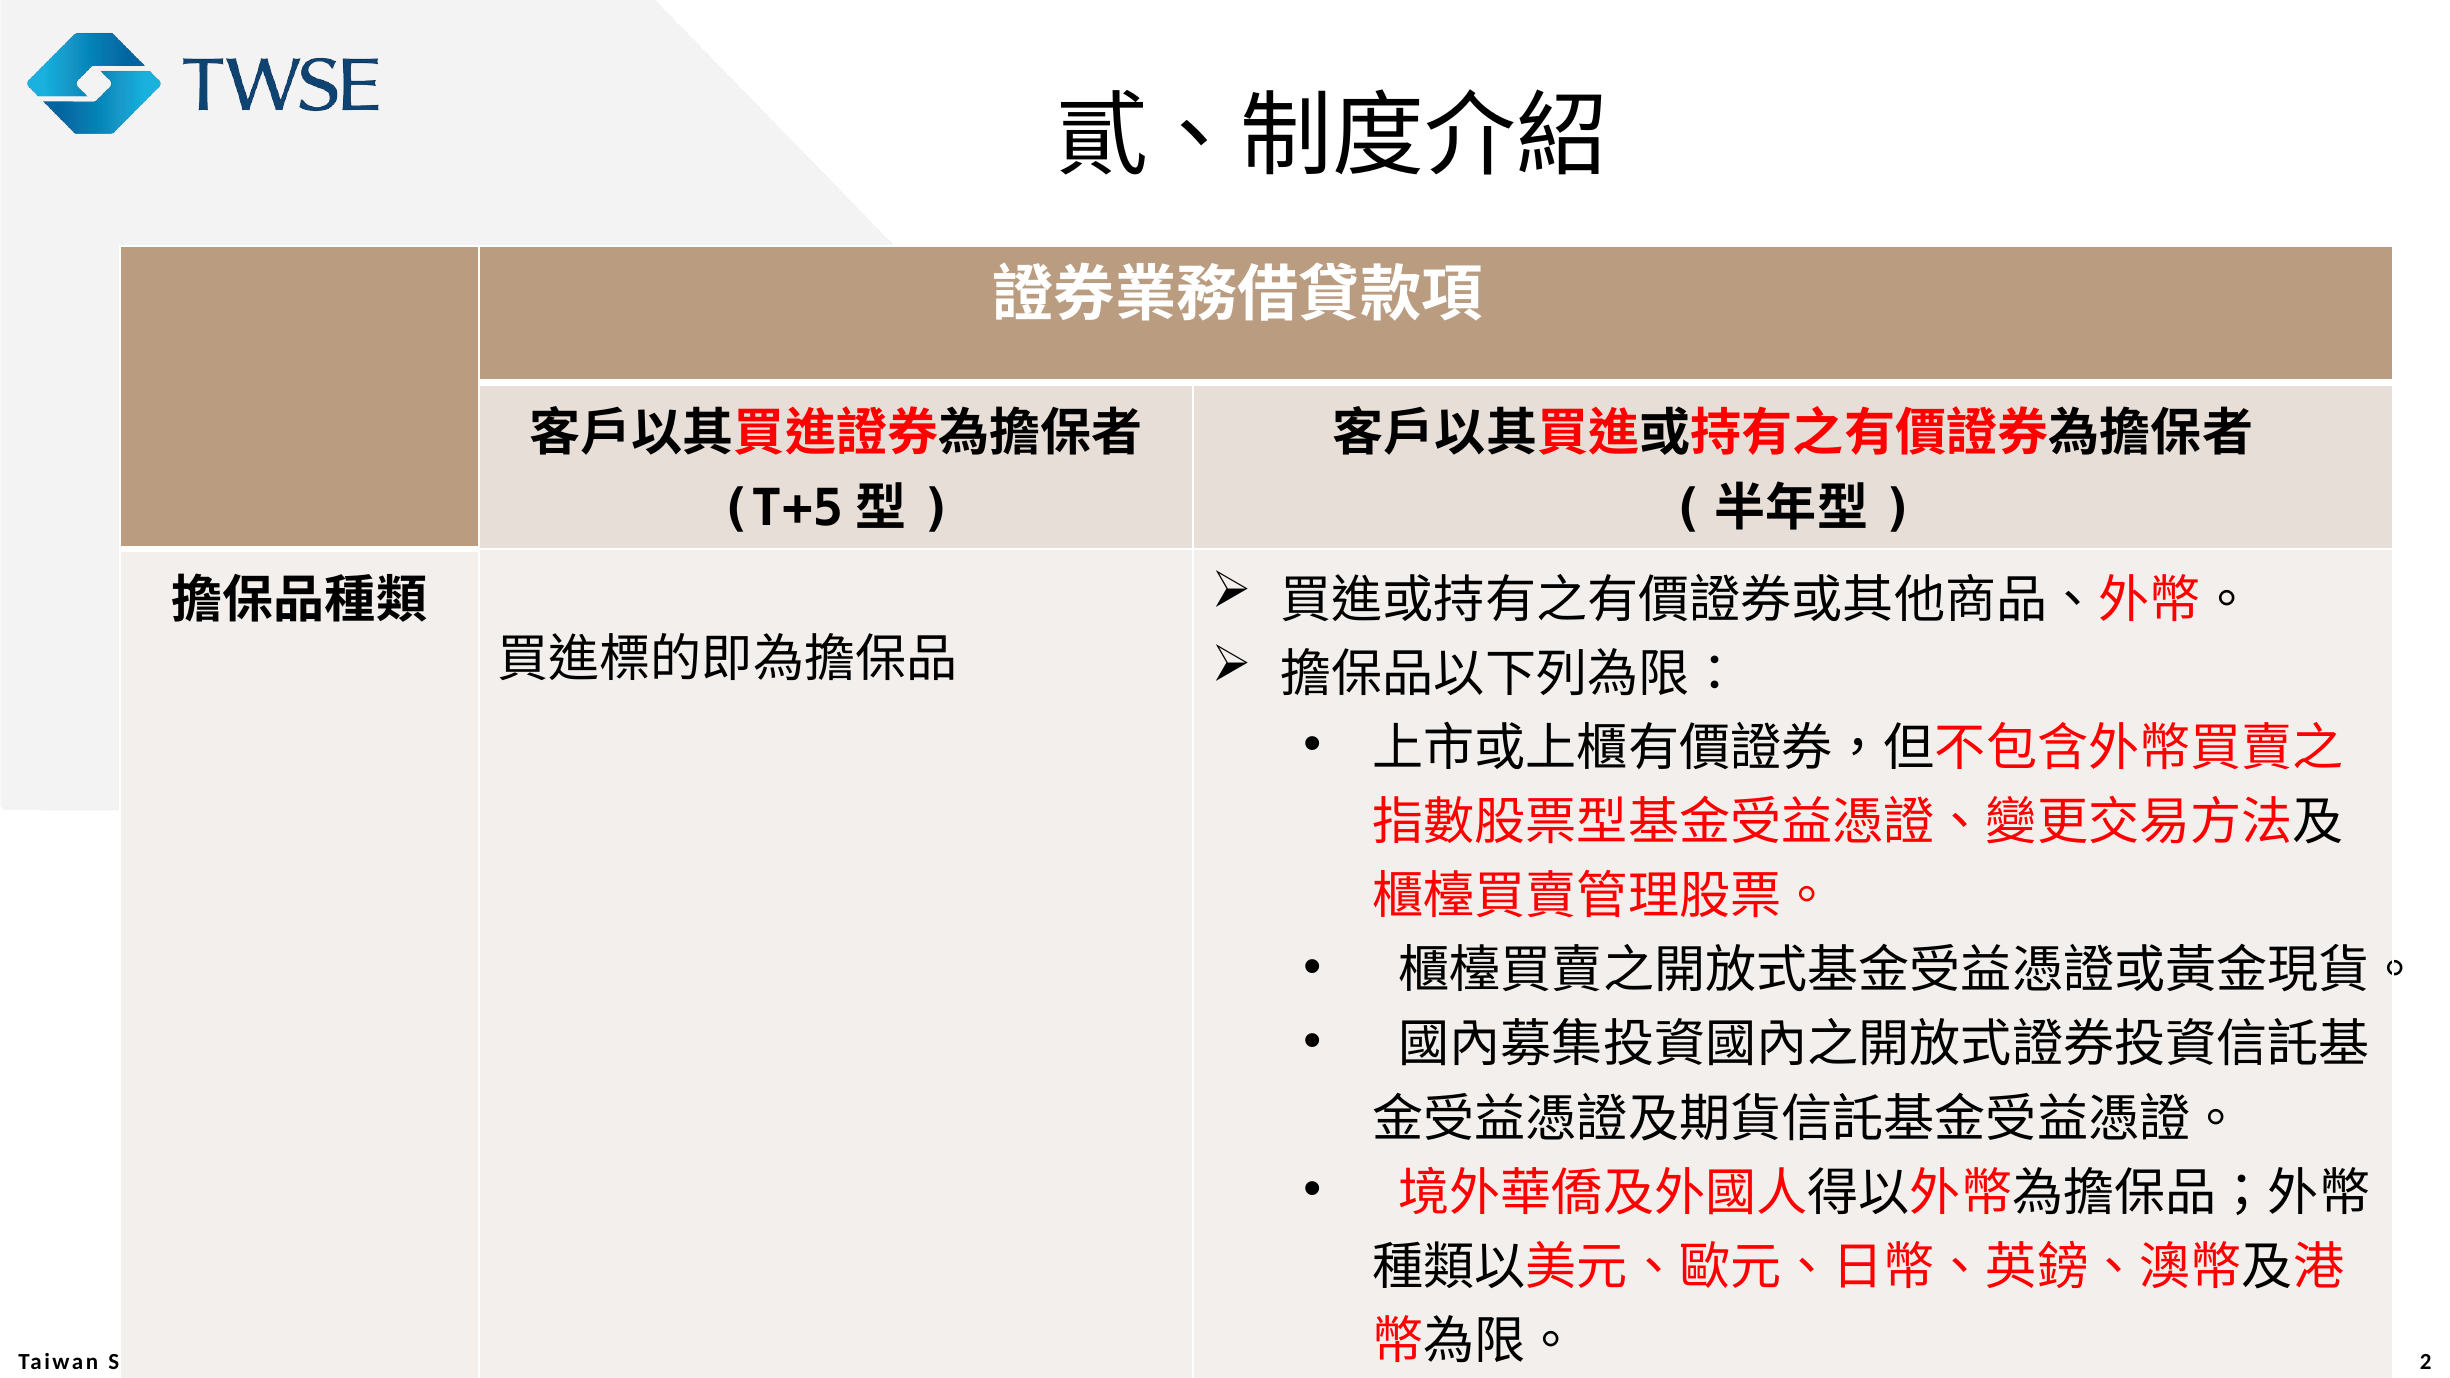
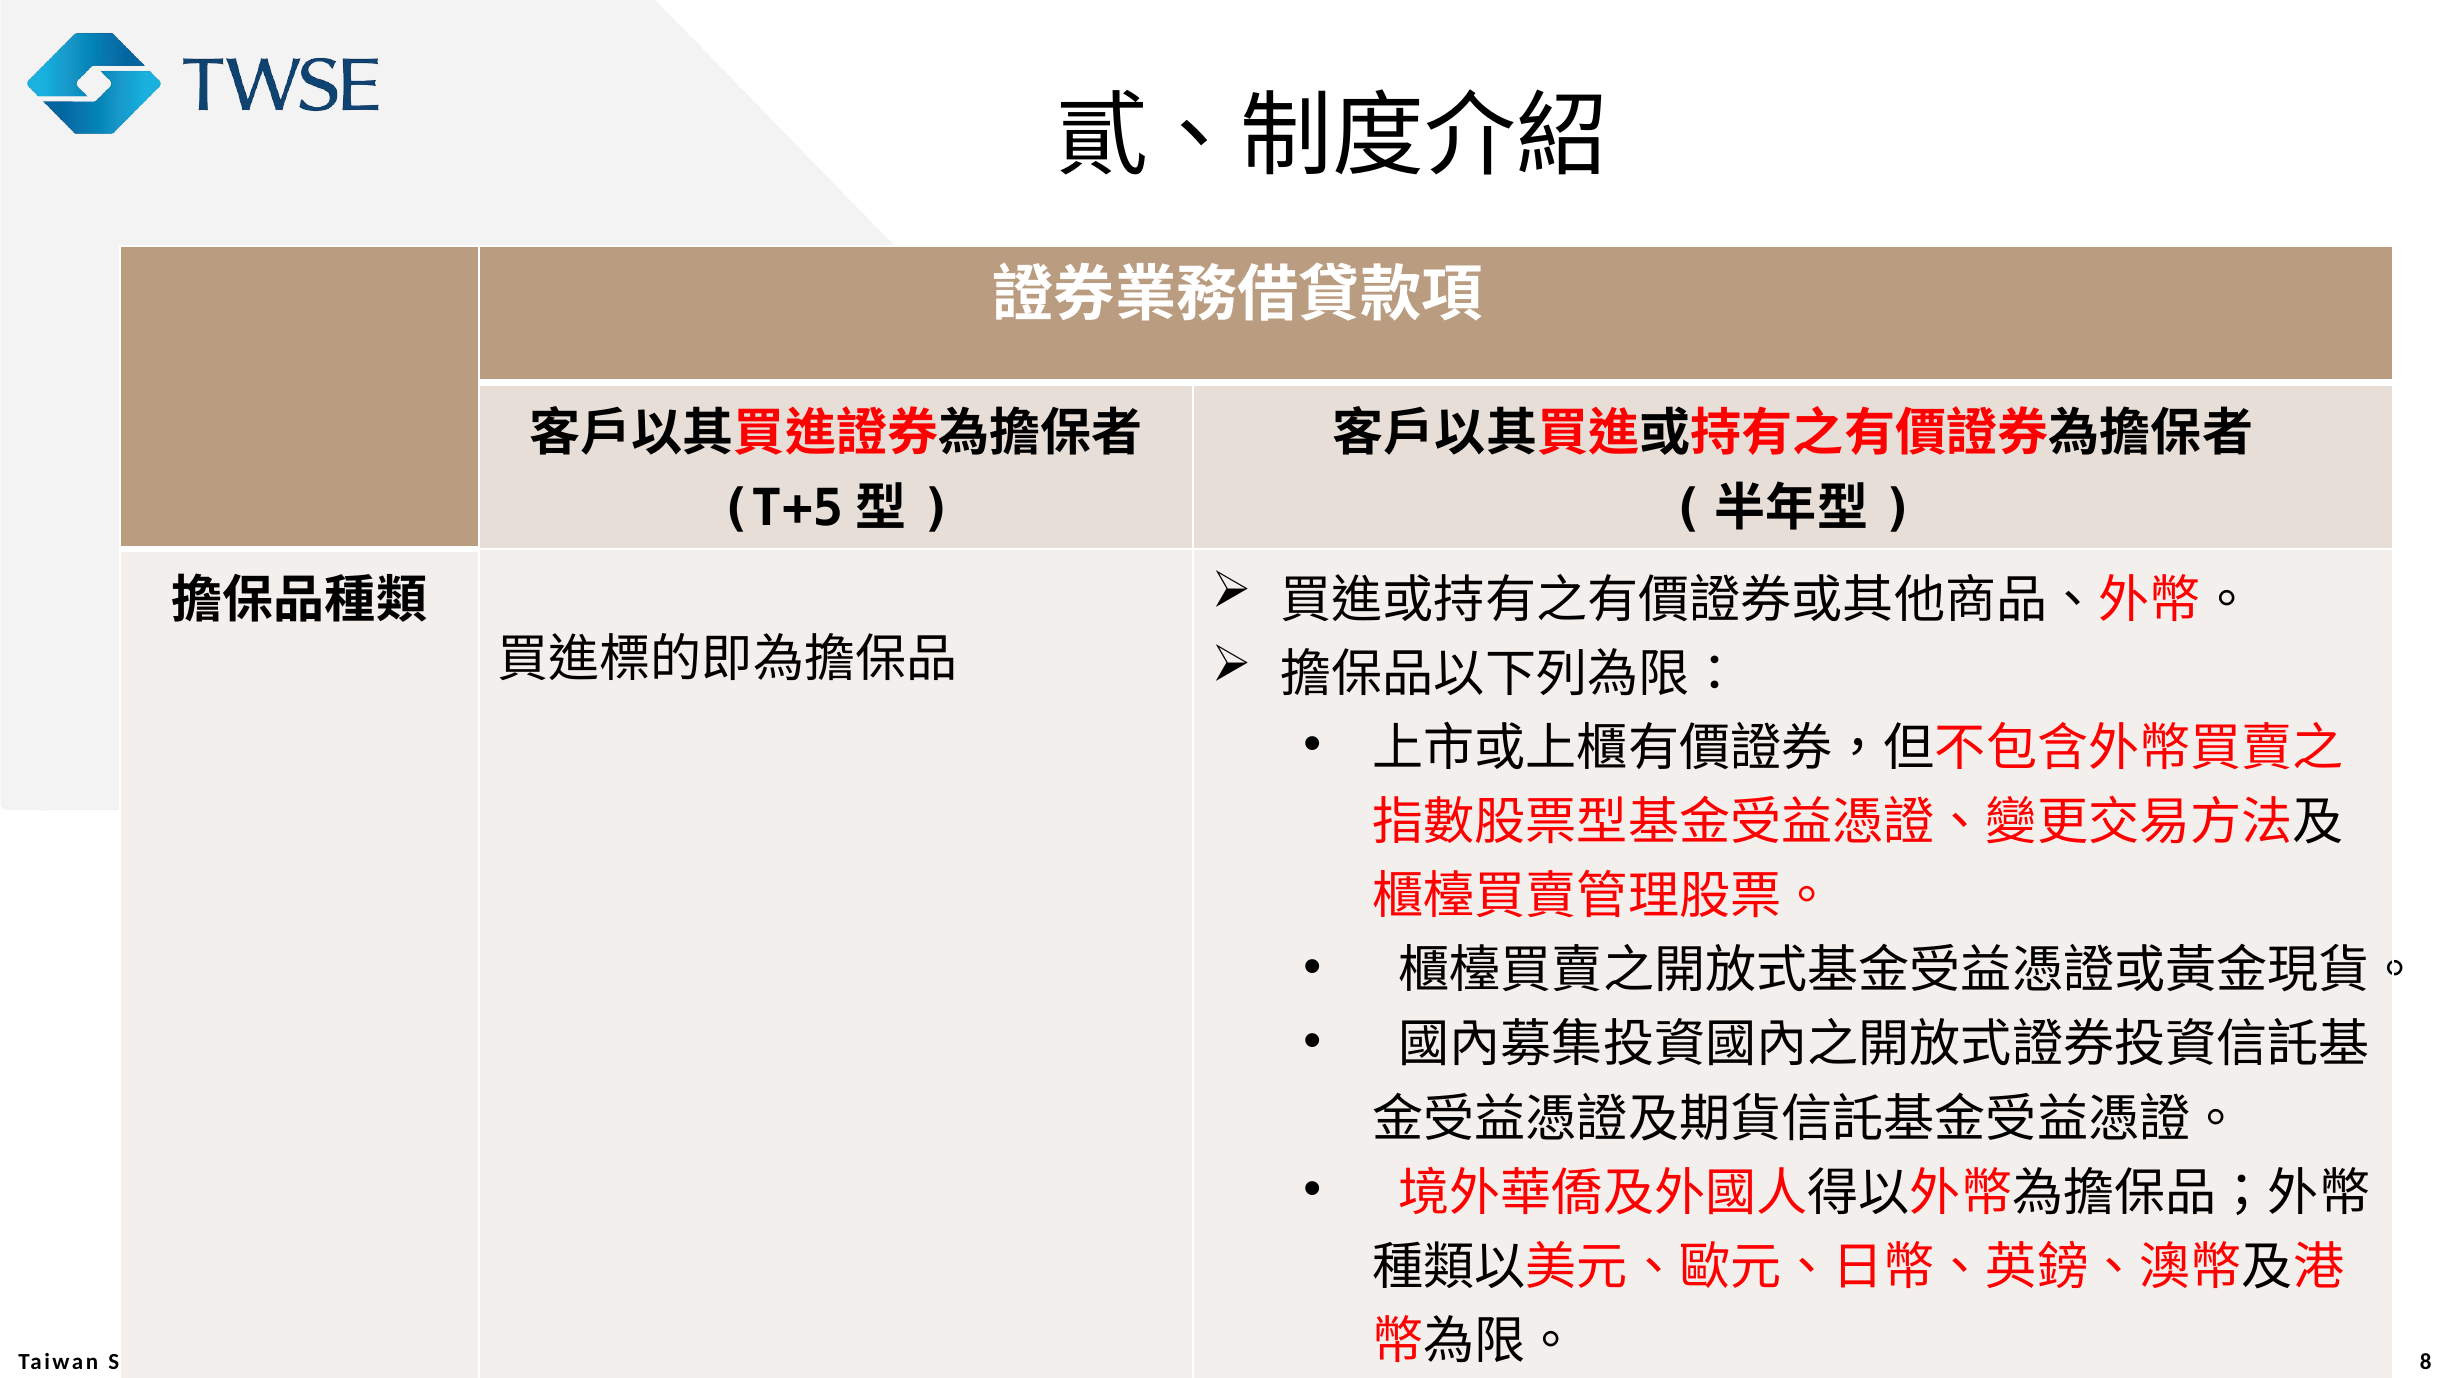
2: 2 -> 8
